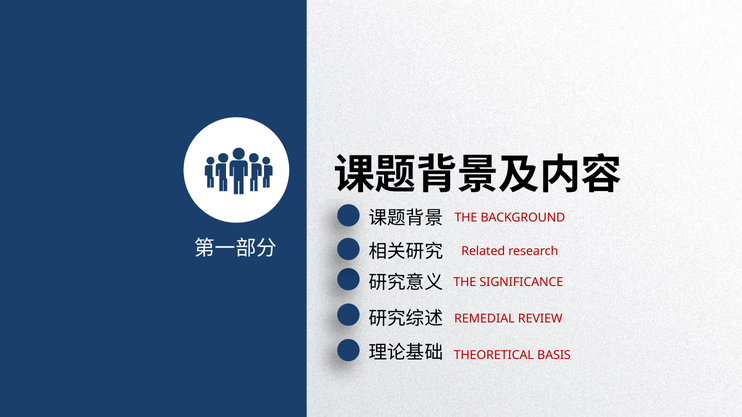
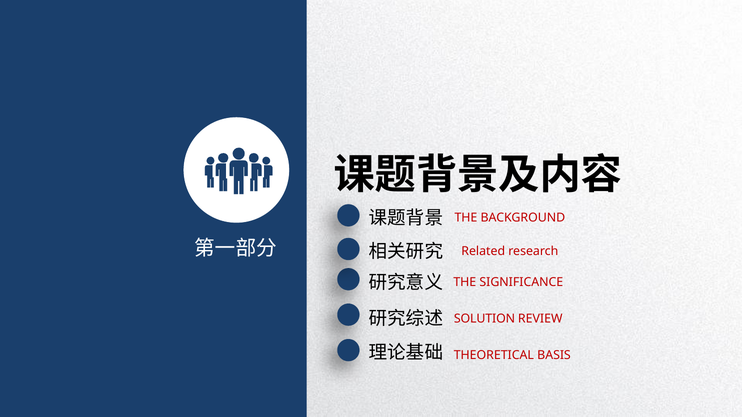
REMEDIAL: REMEDIAL -> SOLUTION
